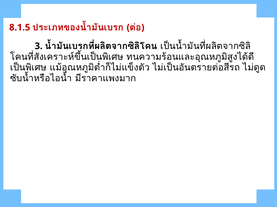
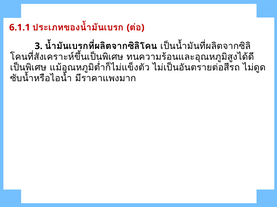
8.1.5: 8.1.5 -> 6.1.1
